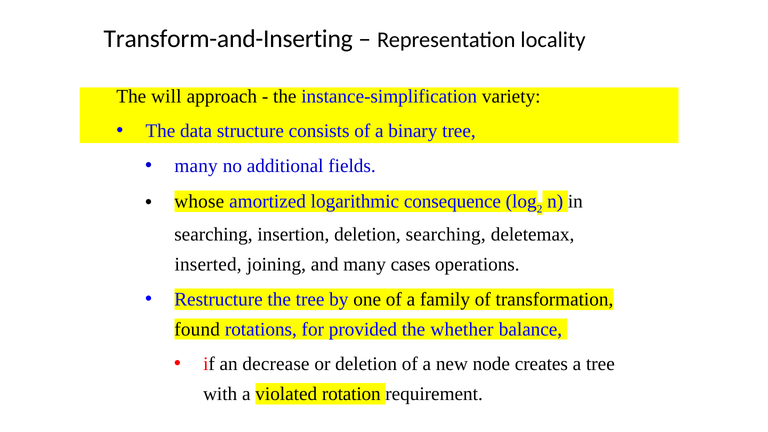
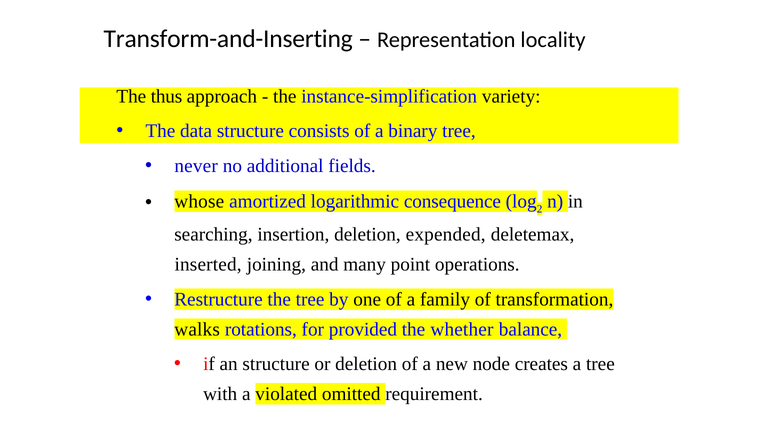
will: will -> thus
many at (196, 166): many -> never
deletion searching: searching -> expended
cases: cases -> point
found: found -> walks
an decrease: decrease -> structure
rotation: rotation -> omitted
